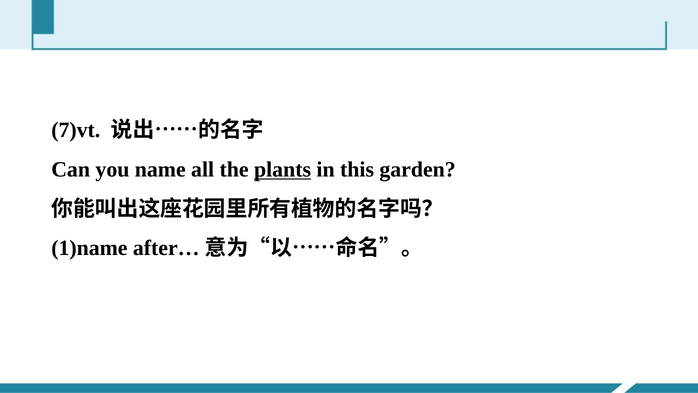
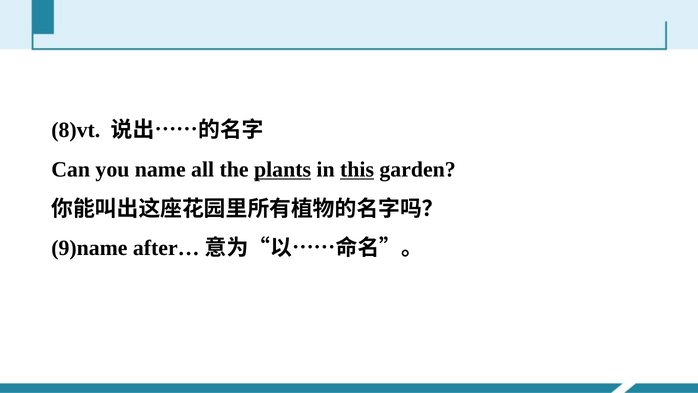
7)vt: 7)vt -> 8)vt
this underline: none -> present
1)name: 1)name -> 9)name
